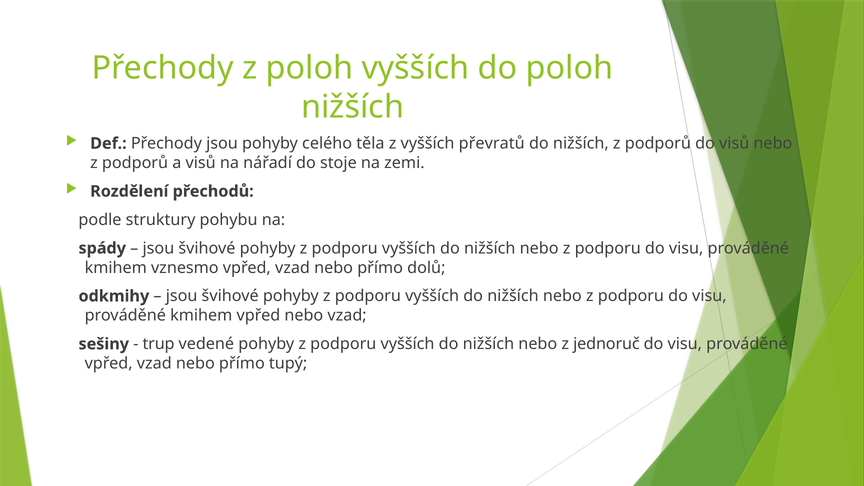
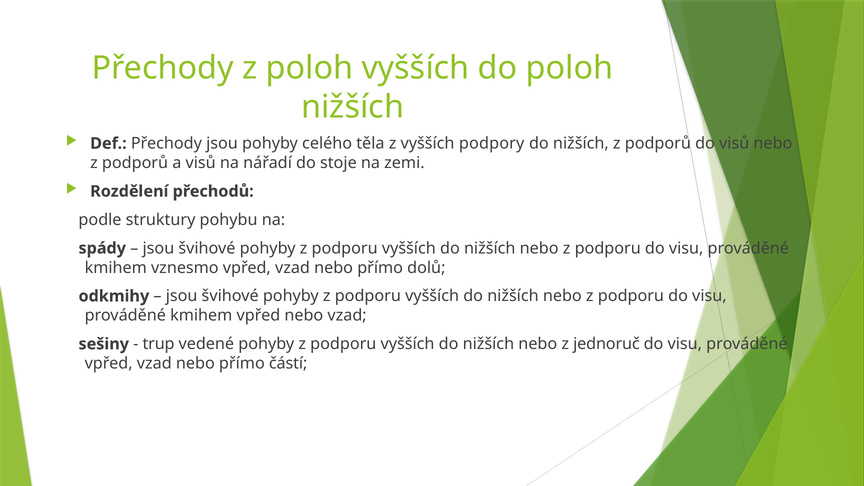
převratů: převratů -> podpory
tupý: tupý -> částí
